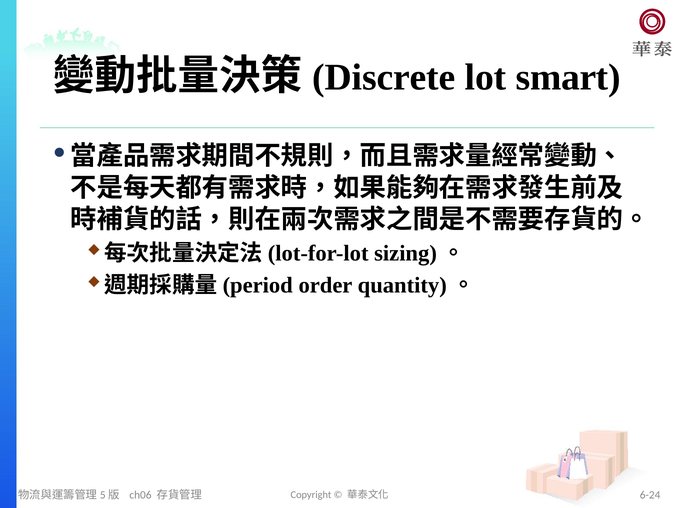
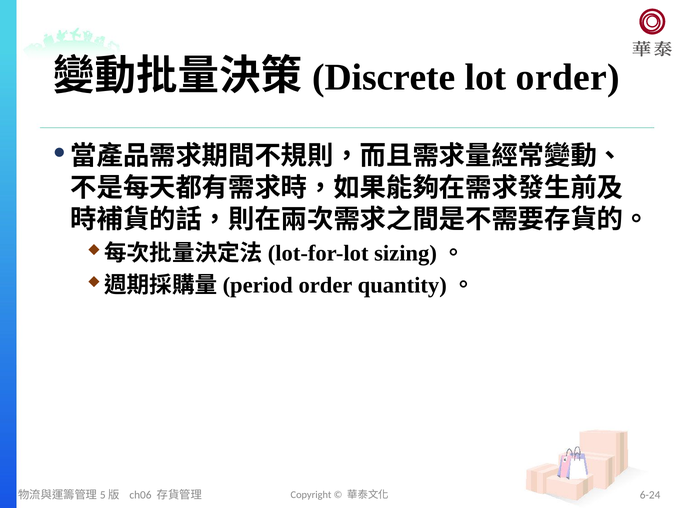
lot smart: smart -> order
